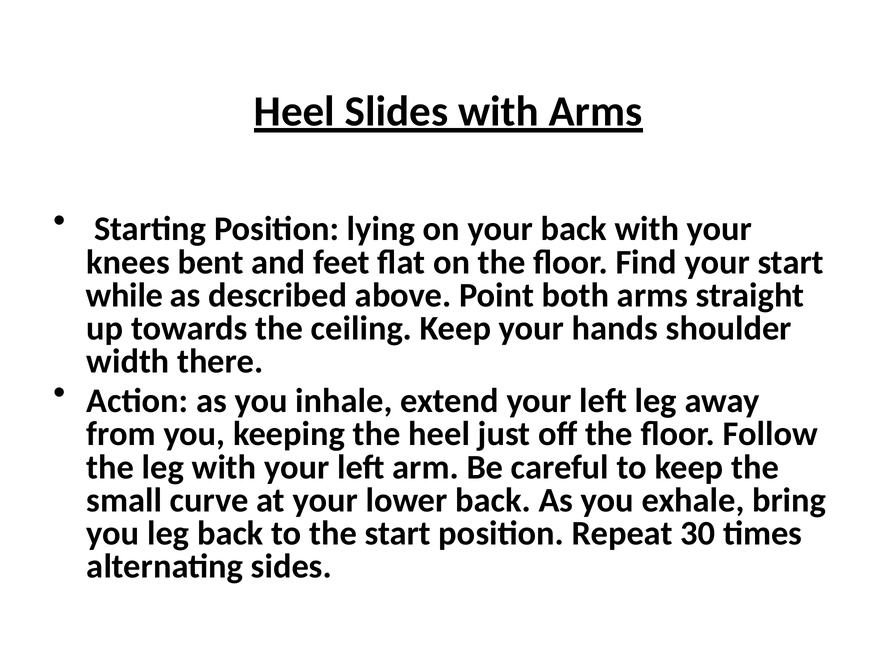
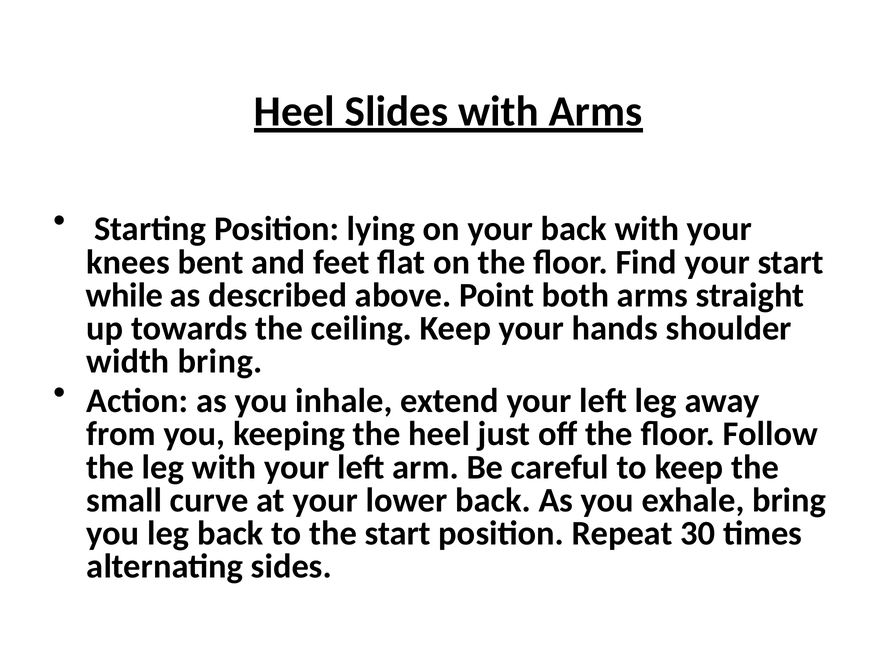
width there: there -> bring
